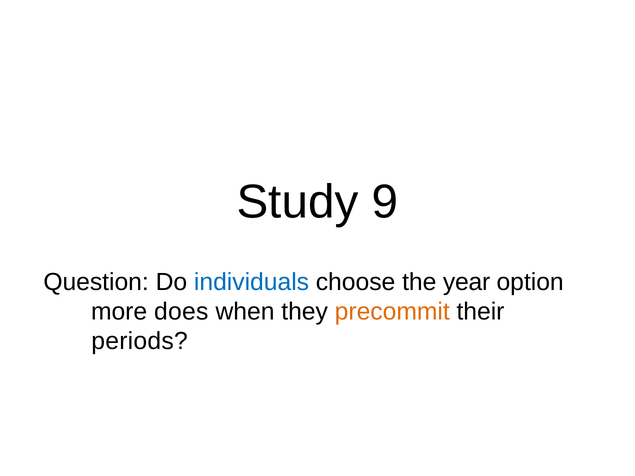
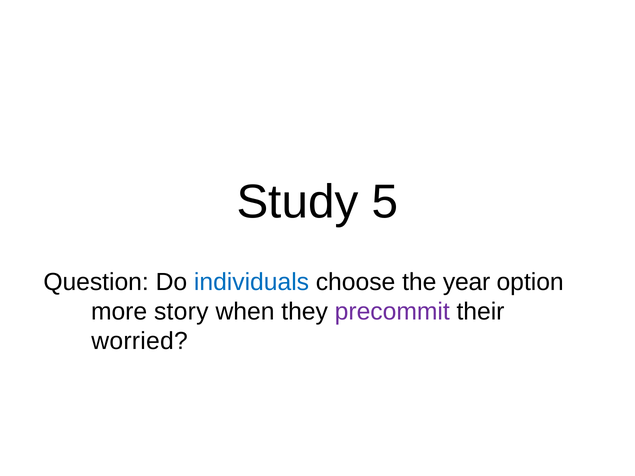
9: 9 -> 5
does: does -> story
precommit colour: orange -> purple
periods: periods -> worried
